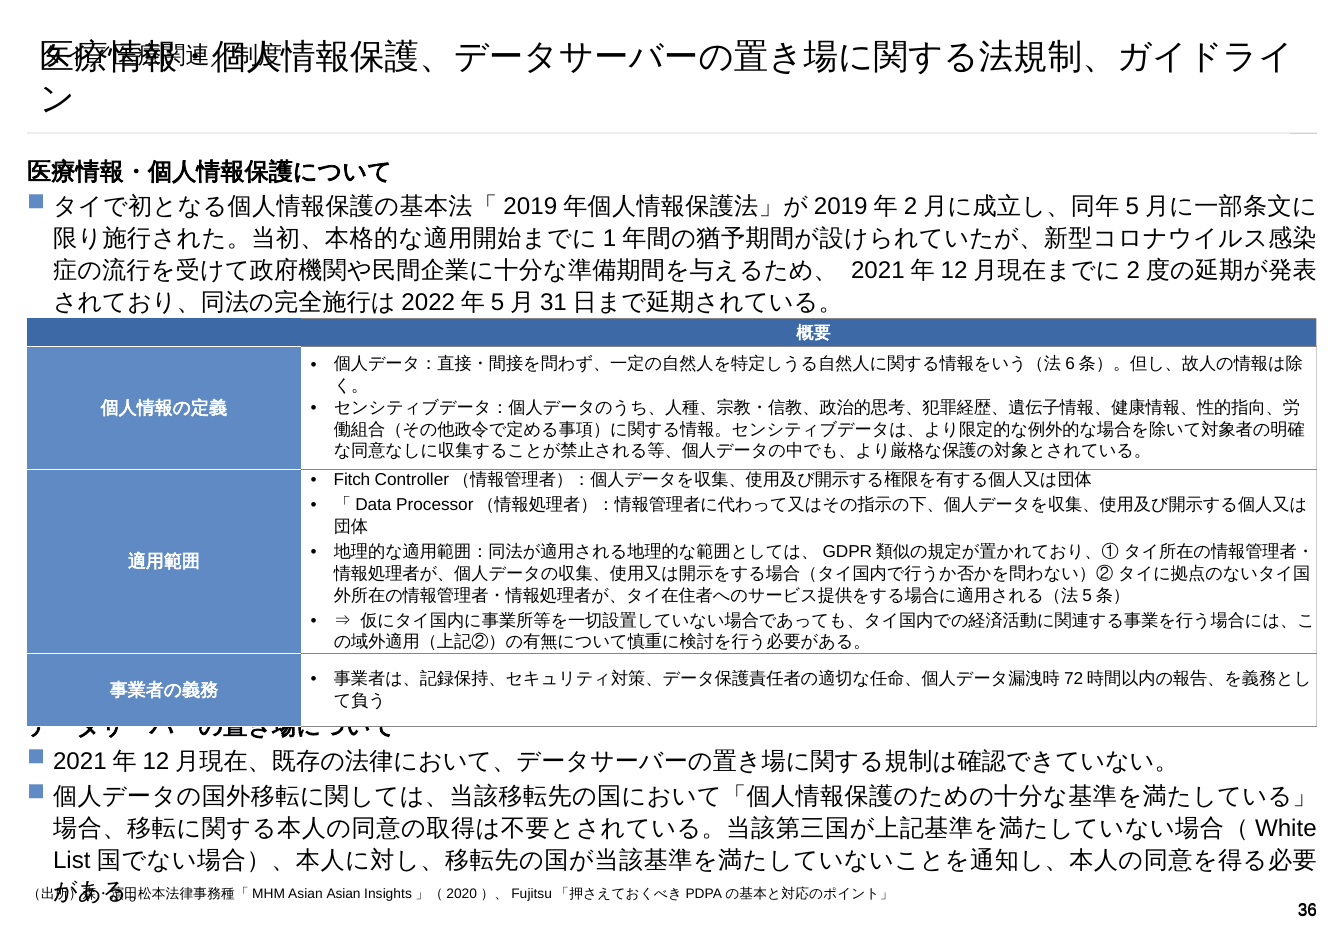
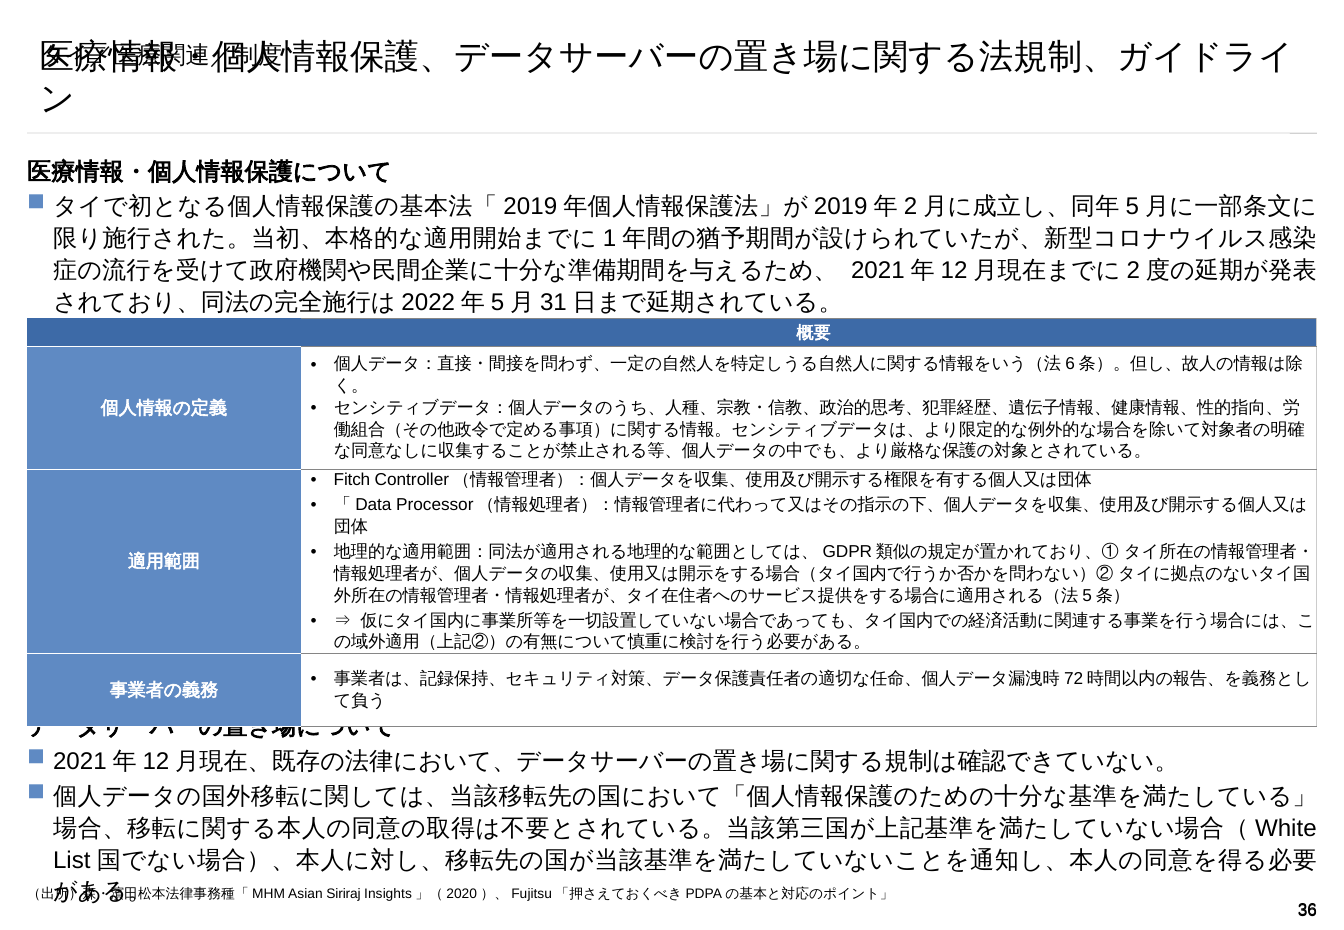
Asian Asian: Asian -> Siriraj
